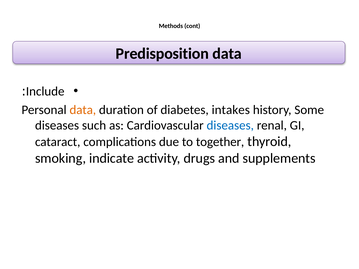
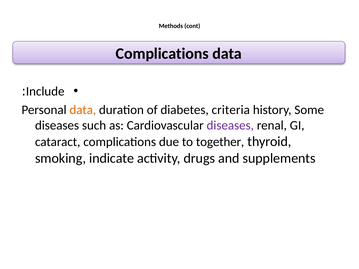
Predisposition at (162, 54): Predisposition -> Complications
intakes: intakes -> criteria
diseases at (230, 125) colour: blue -> purple
